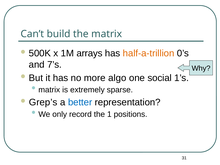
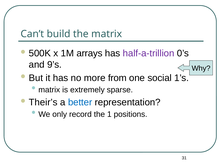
half-a-trillion colour: orange -> purple
7’s: 7’s -> 9’s
algo: algo -> from
Grep’s: Grep’s -> Their’s
